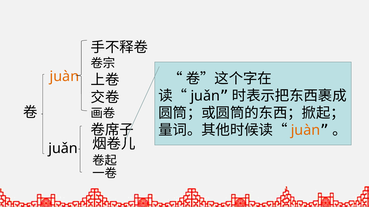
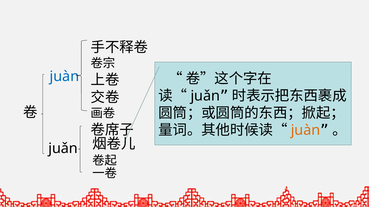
juàn at (64, 77) colour: orange -> blue
